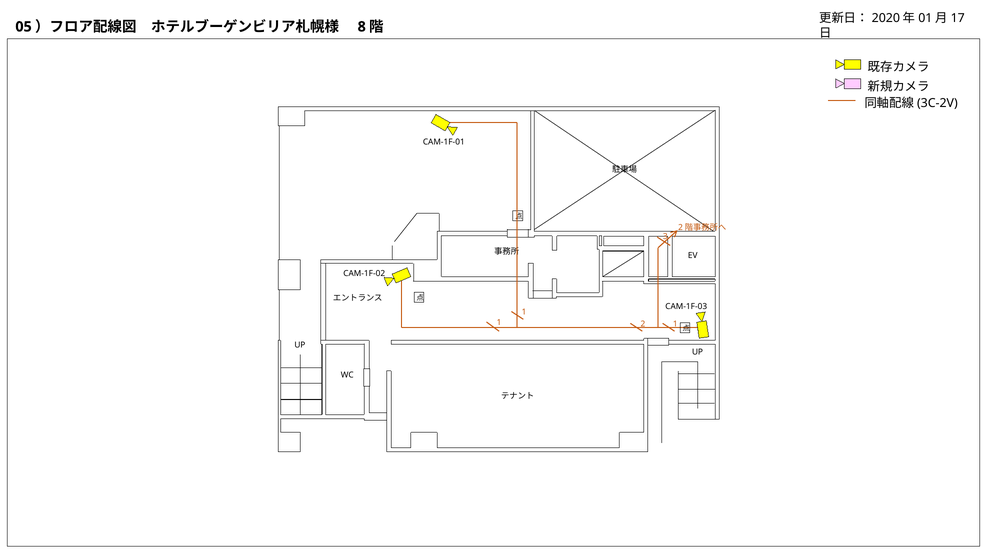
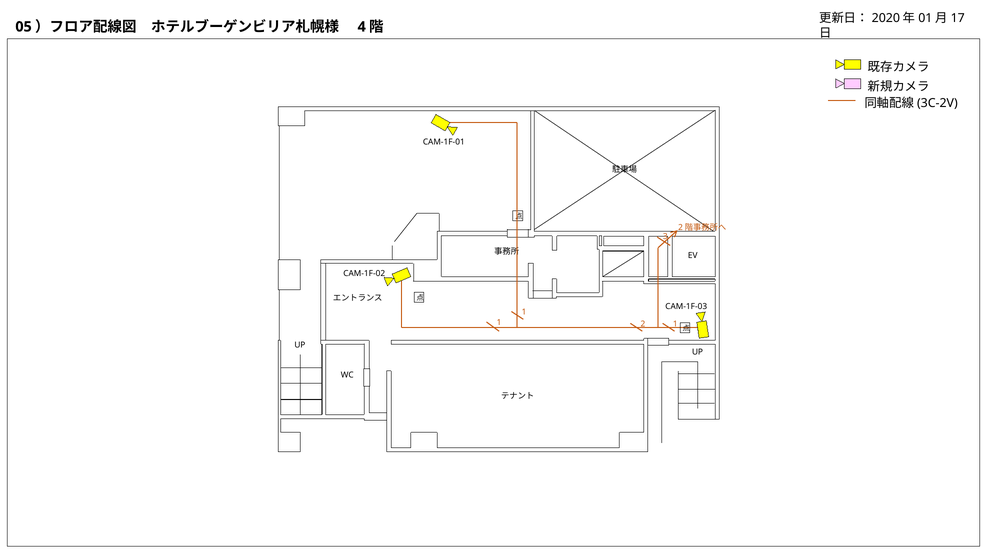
8: 8 -> 4
